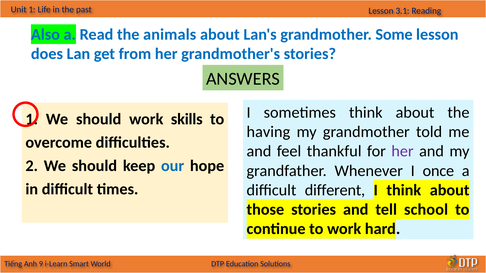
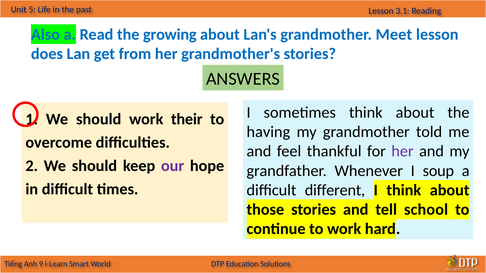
1 at (32, 10): 1 -> 5
animals: animals -> growing
Some: Some -> Meet
skills: skills -> their
our colour: blue -> purple
once: once -> soup
